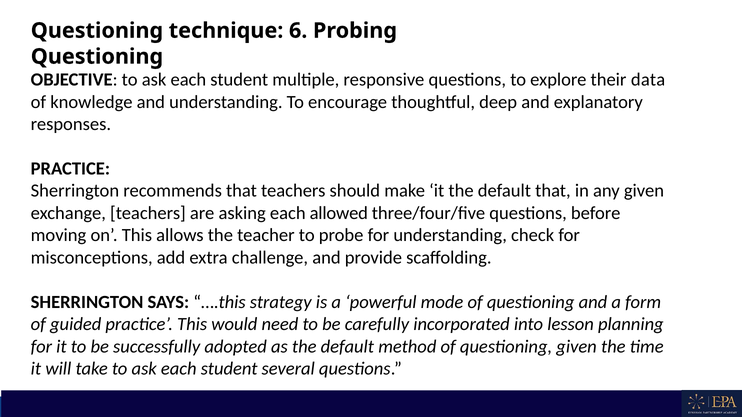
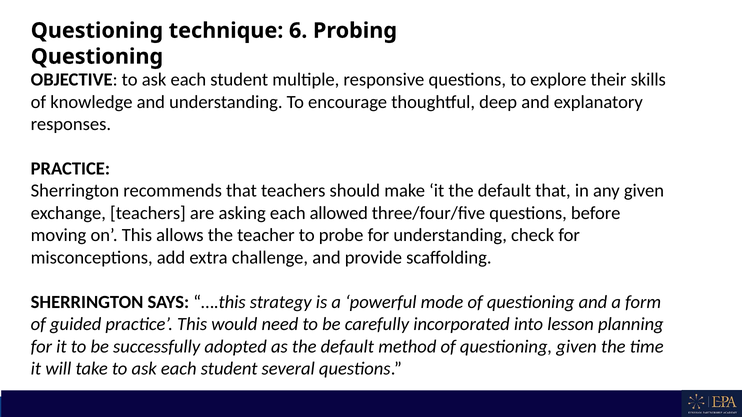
data: data -> skills
